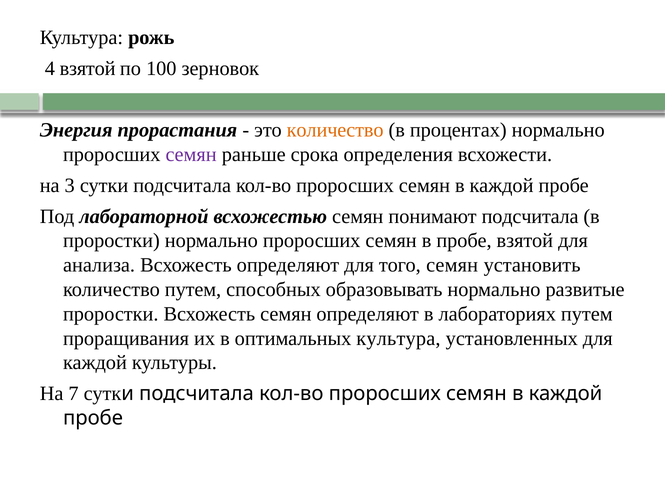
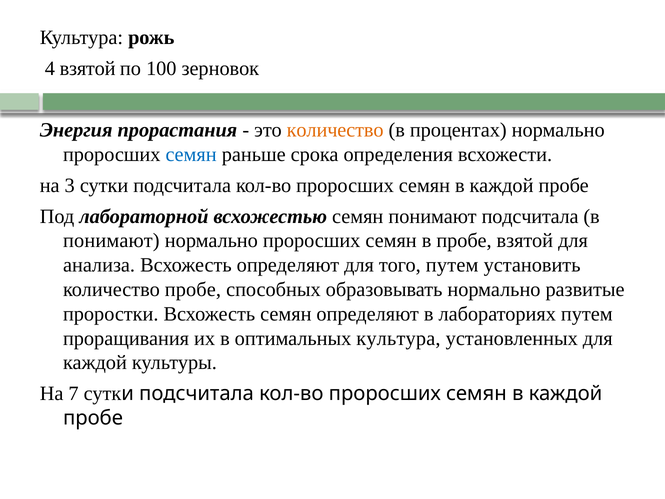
семян at (191, 155) colour: purple -> blue
проростки at (111, 241): проростки -> понимают
того семян: семян -> путем
количество путем: путем -> пробе
